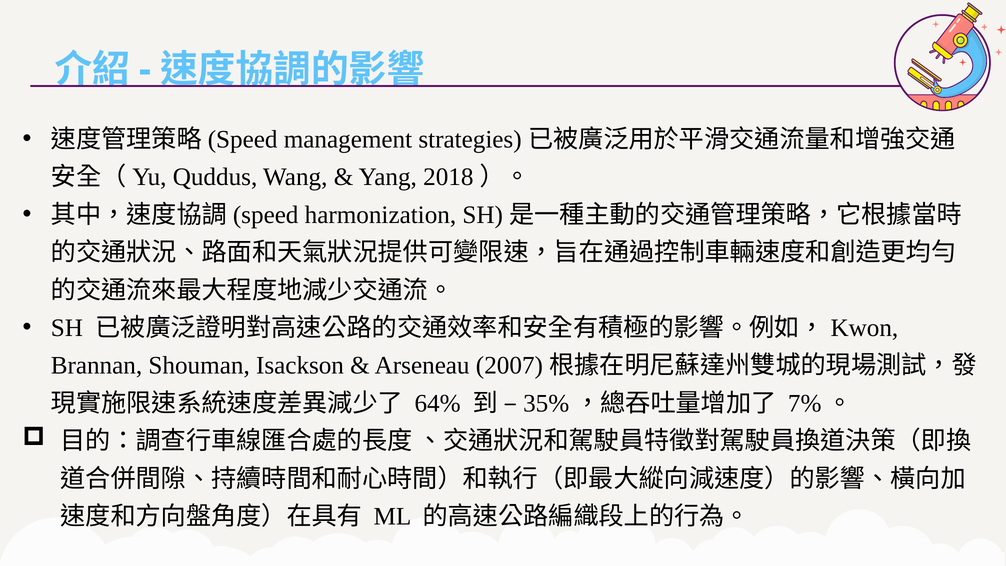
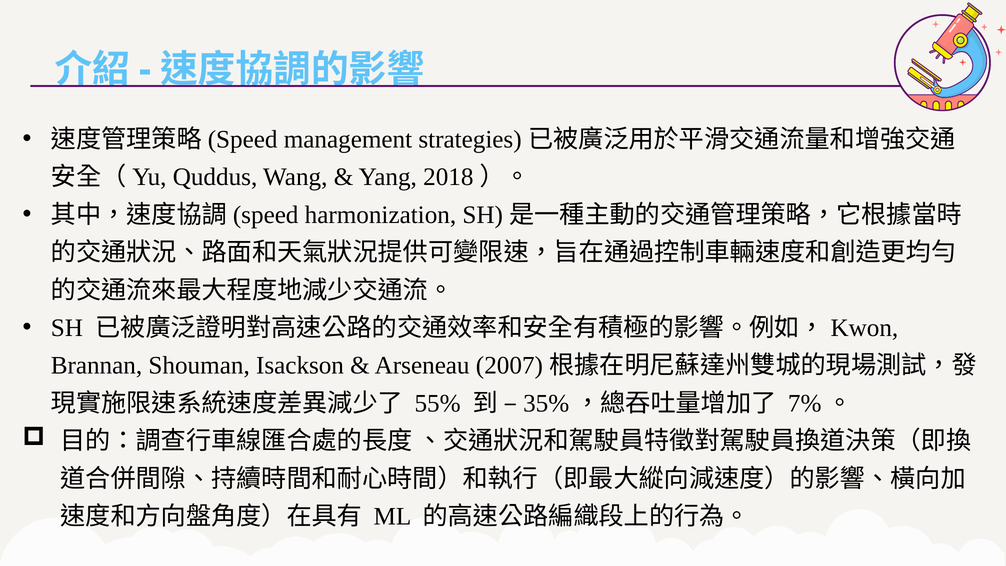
64%: 64% -> 55%
